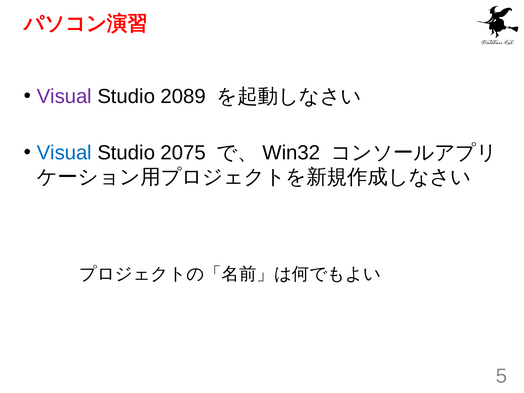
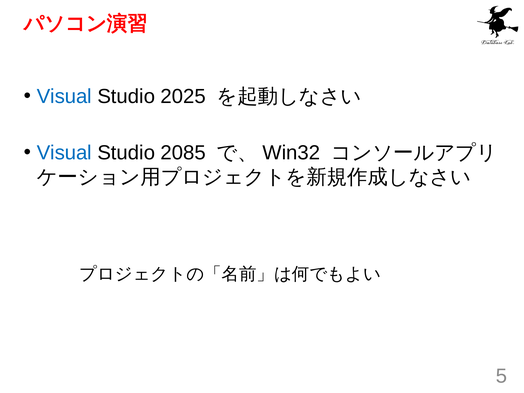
Visual at (64, 97) colour: purple -> blue
2089: 2089 -> 2025
2075: 2075 -> 2085
